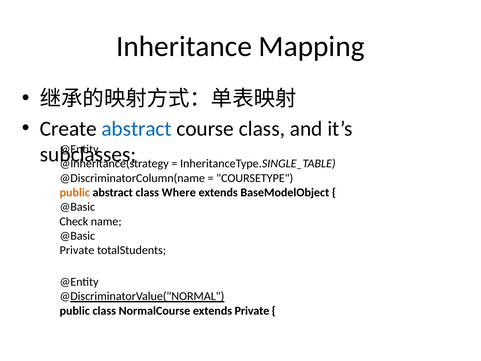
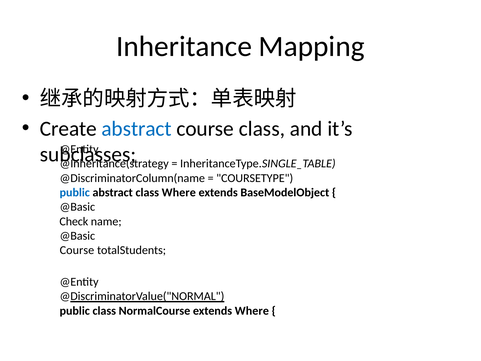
public at (75, 192) colour: orange -> blue
Private at (77, 250): Private -> Course
extends Private: Private -> Where
